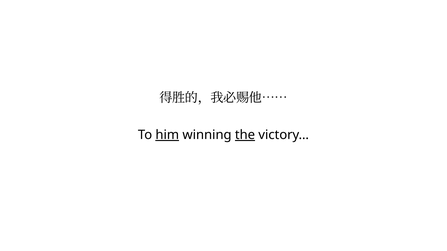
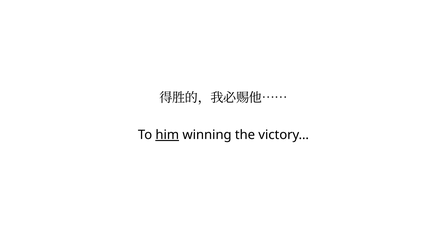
the underline: present -> none
